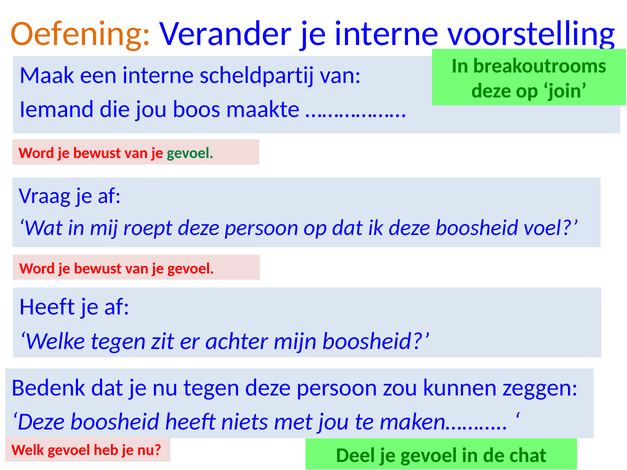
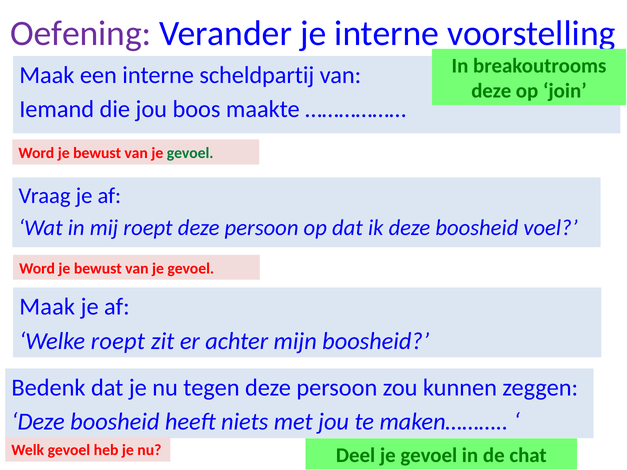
Oefening colour: orange -> purple
Heeft at (47, 307): Heeft -> Maak
Welke tegen: tegen -> roept
